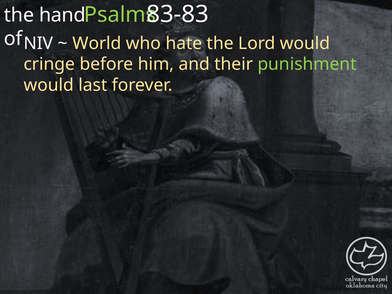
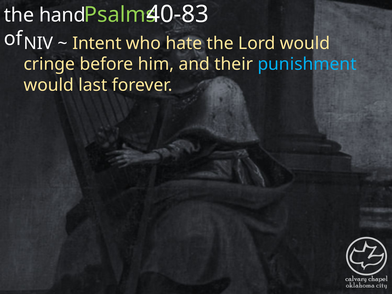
83-83: 83-83 -> 40-83
World: World -> Intent
punishment colour: light green -> light blue
